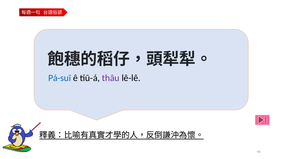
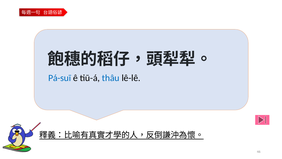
thâu colour: purple -> blue
